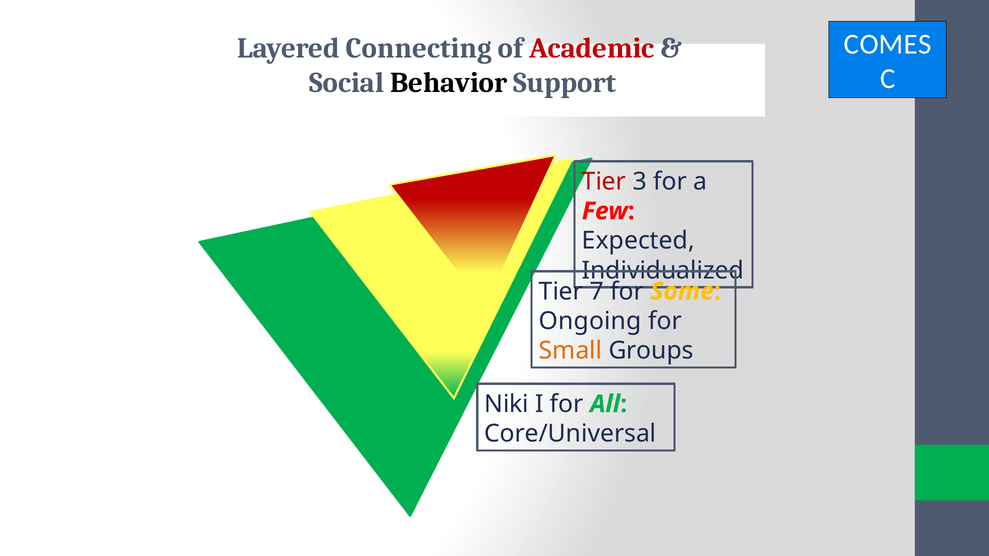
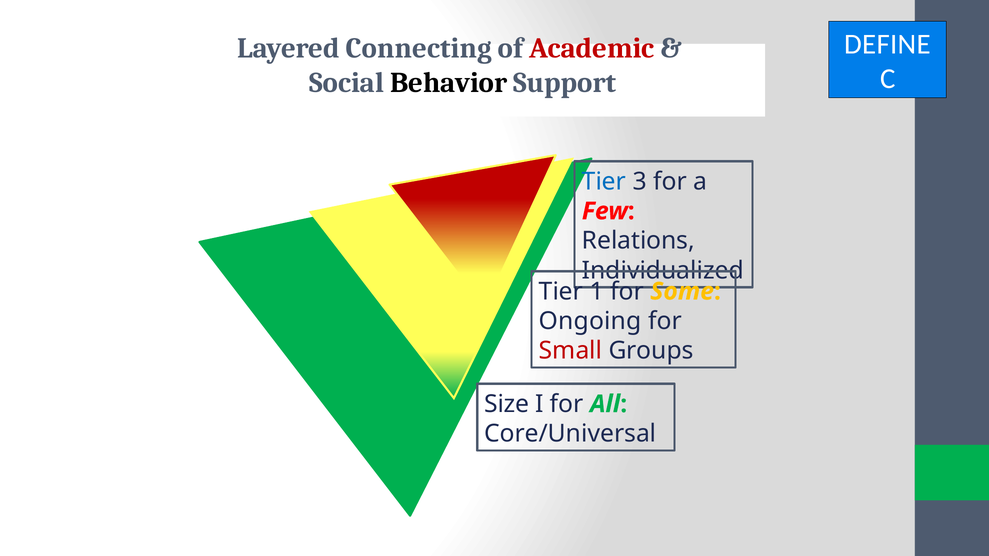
COMES: COMES -> DEFINE
Tier at (604, 182) colour: red -> blue
Expected: Expected -> Relations
7: 7 -> 1
Small colour: orange -> red
Niki: Niki -> Size
